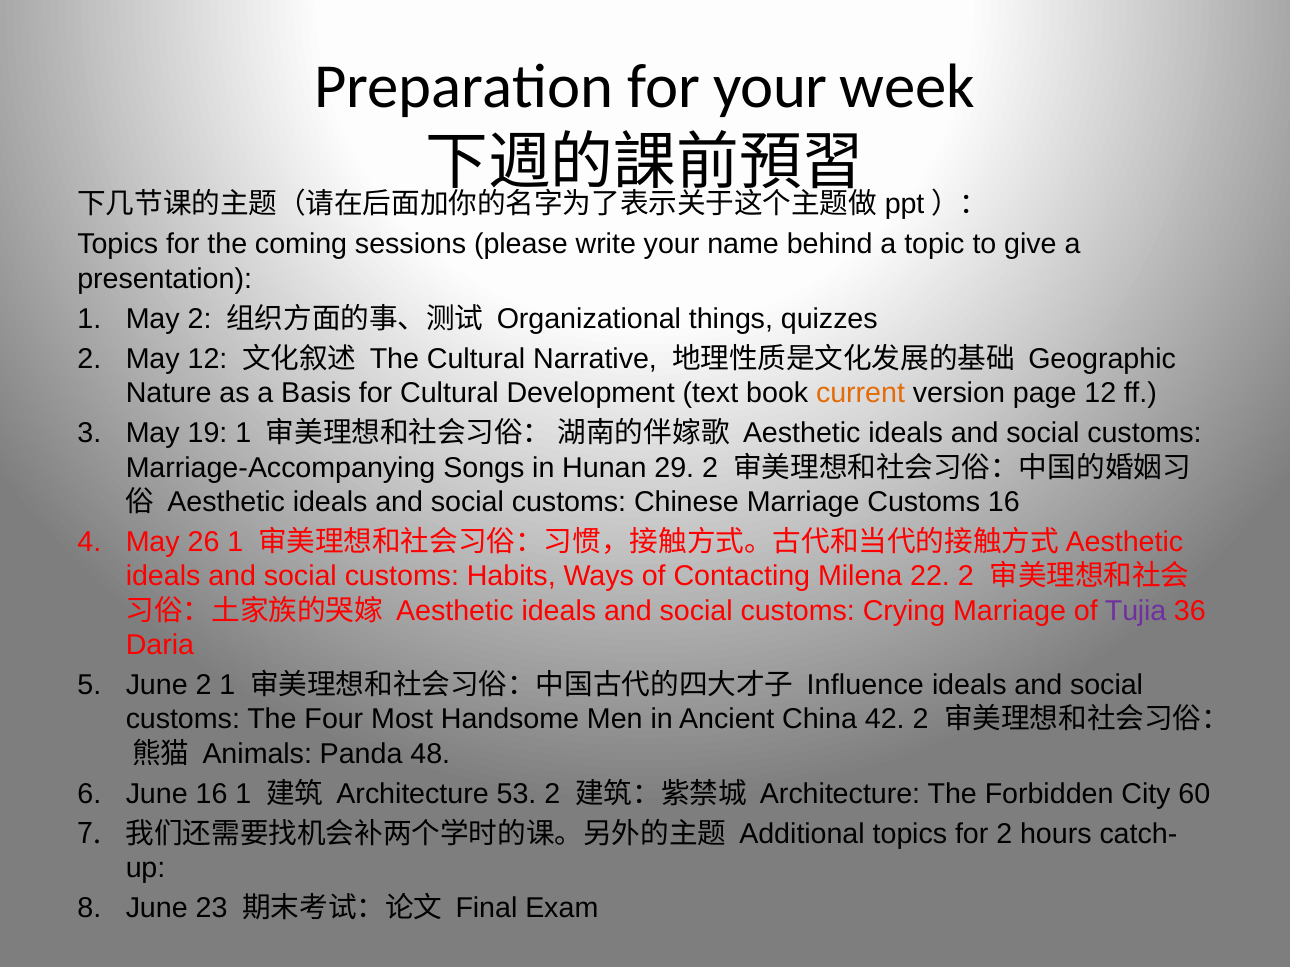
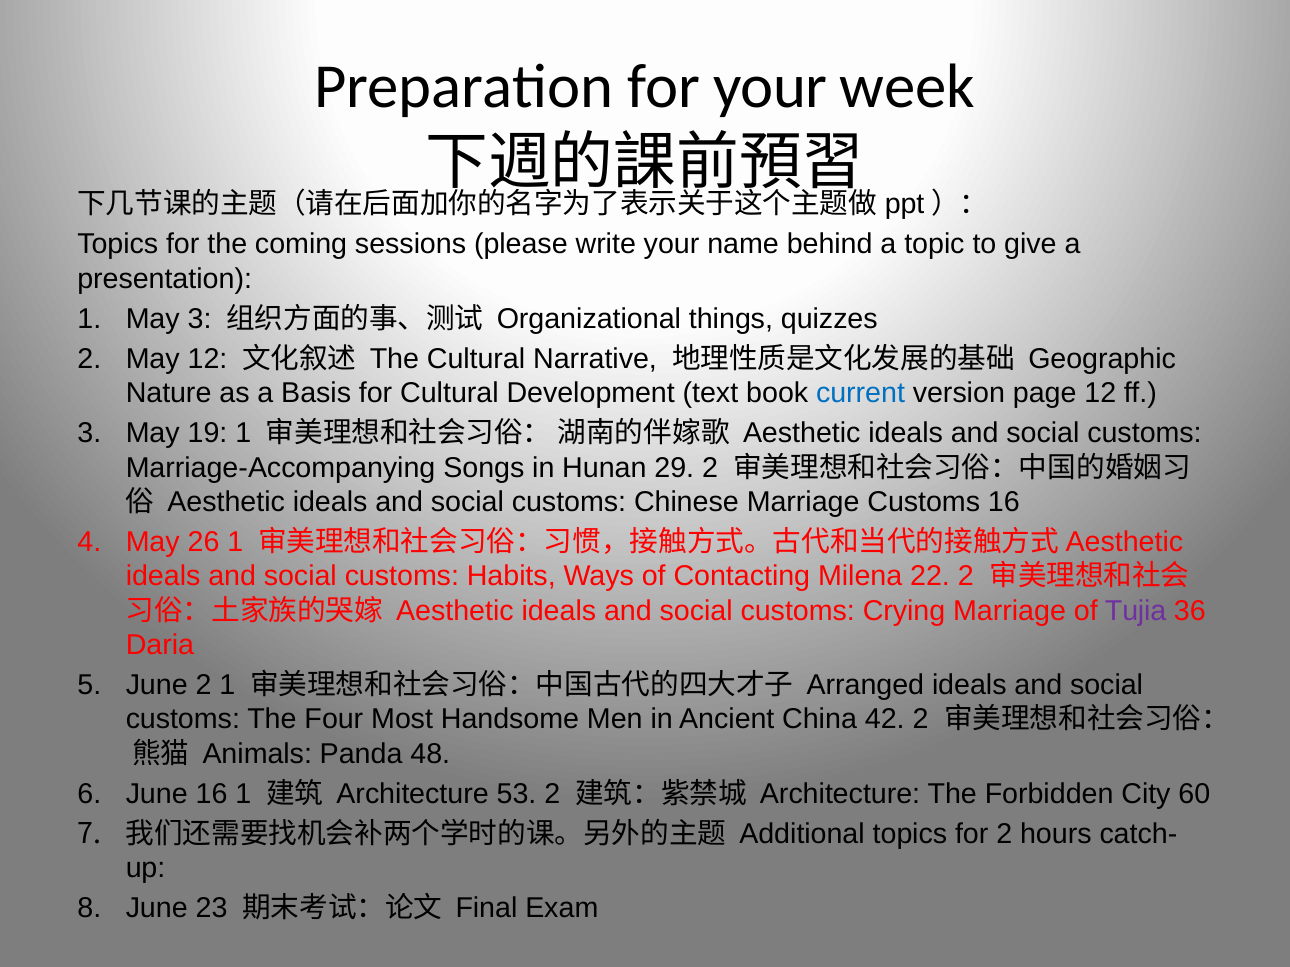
May 2: 2 -> 3
current colour: orange -> blue
Influence: Influence -> Arranged
